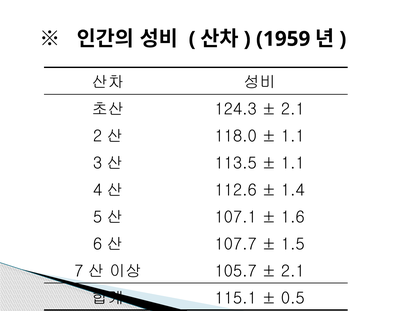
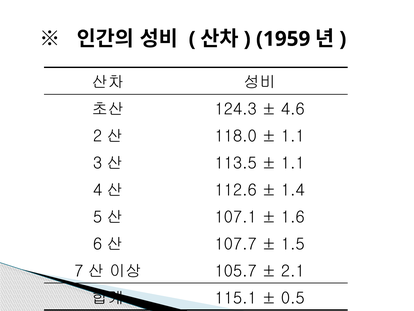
2.1 at (293, 109): 2.1 -> 4.6
